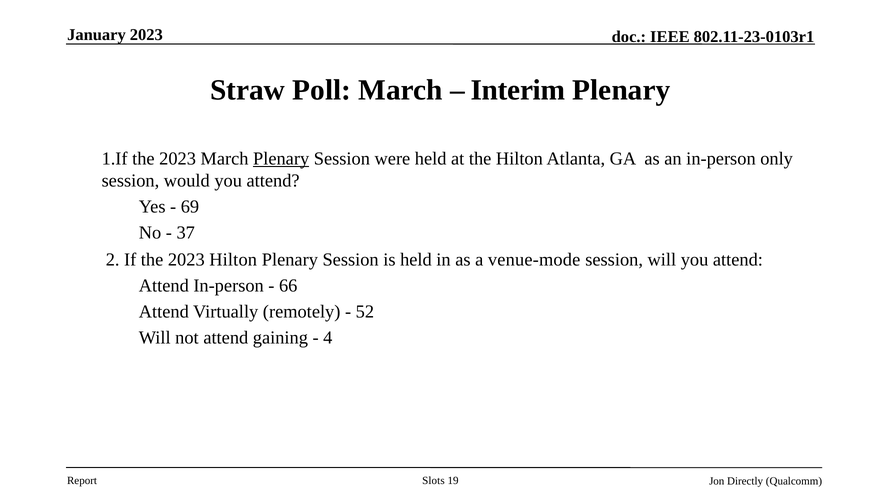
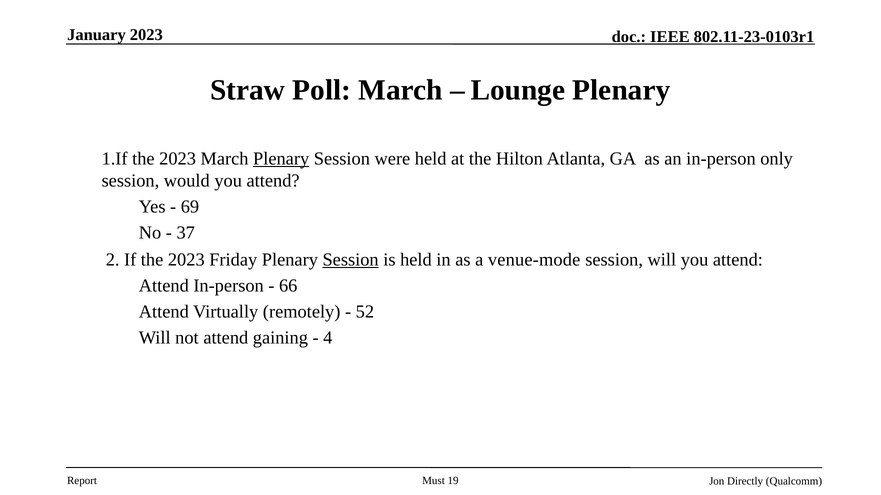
Interim: Interim -> Lounge
2023 Hilton: Hilton -> Friday
Session at (351, 260) underline: none -> present
Slots: Slots -> Must
